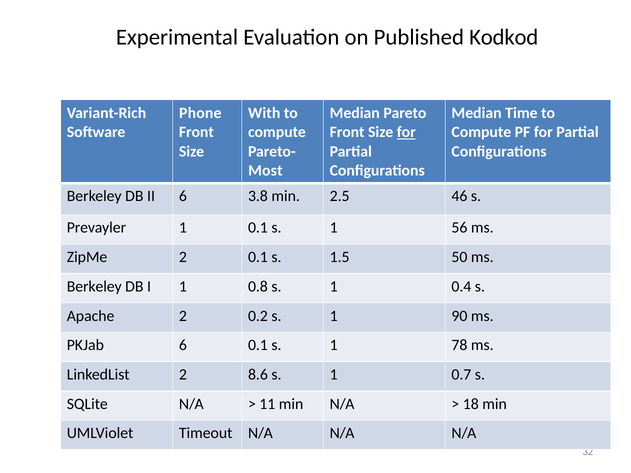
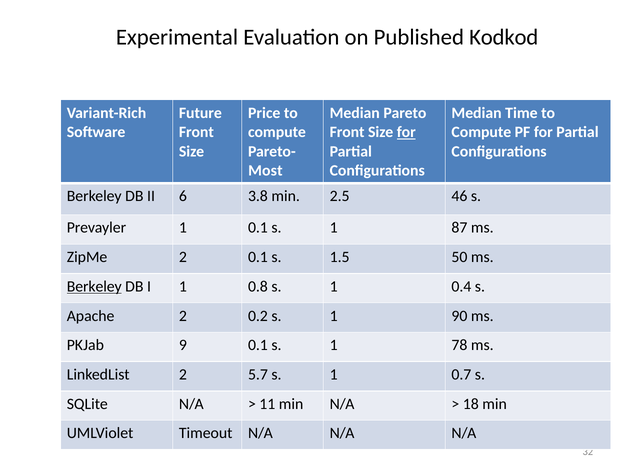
Phone: Phone -> Future
With: With -> Price
56: 56 -> 87
Berkeley at (94, 287) underline: none -> present
PKJab 6: 6 -> 9
8.6: 8.6 -> 5.7
